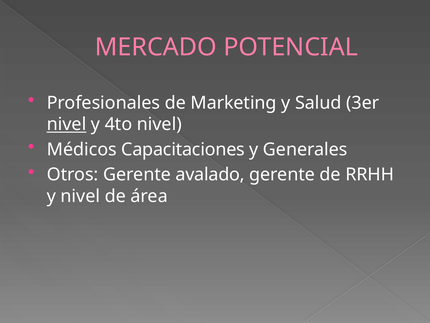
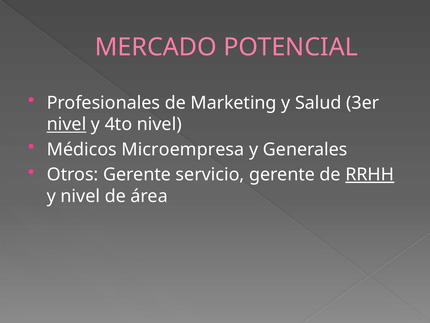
Capacitaciones: Capacitaciones -> Microempresa
avalado: avalado -> servicio
RRHH underline: none -> present
